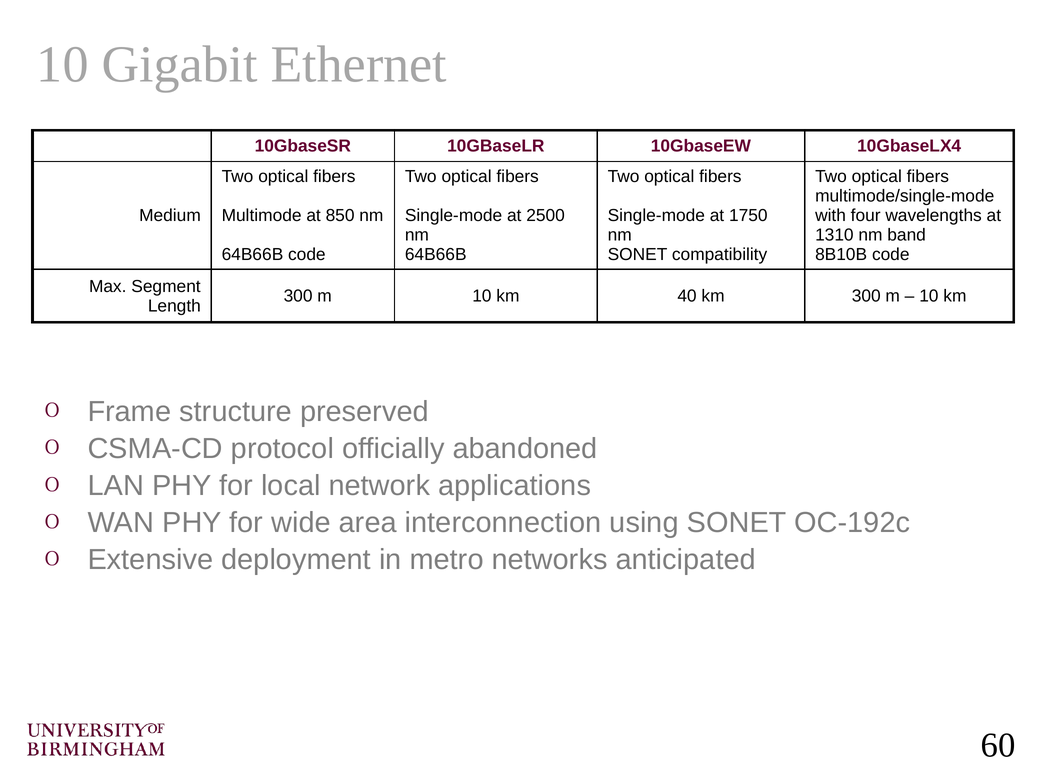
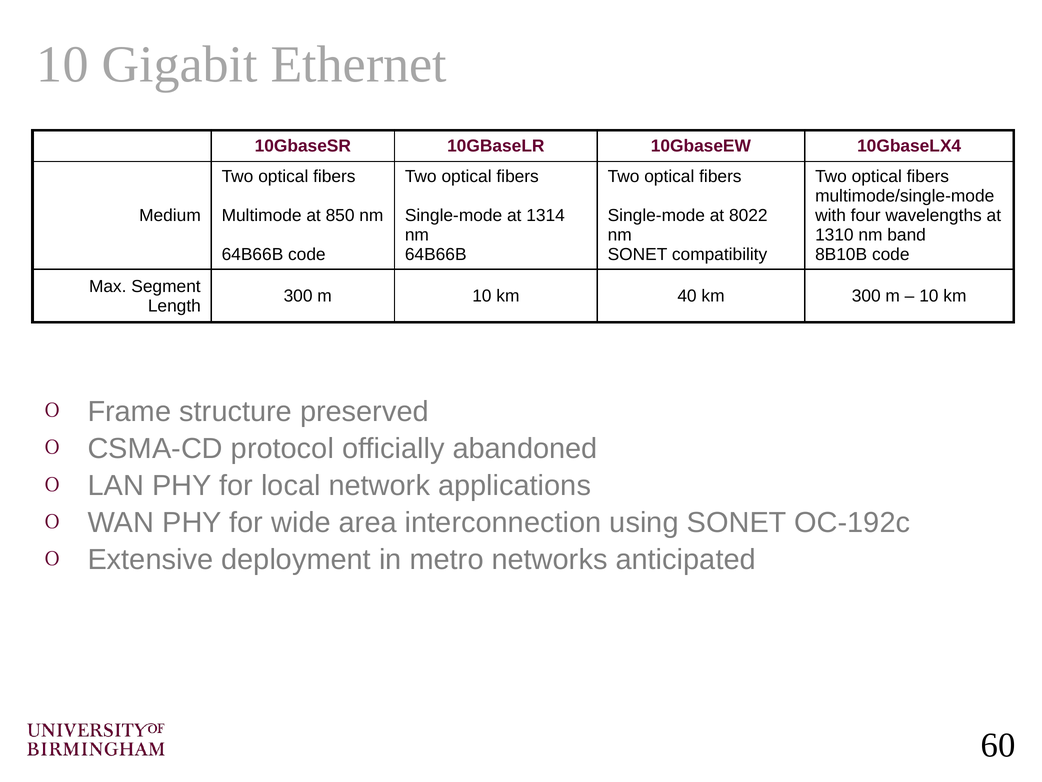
2500: 2500 -> 1314
1750: 1750 -> 8022
